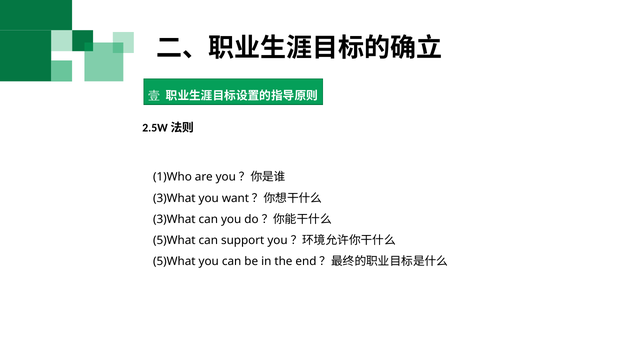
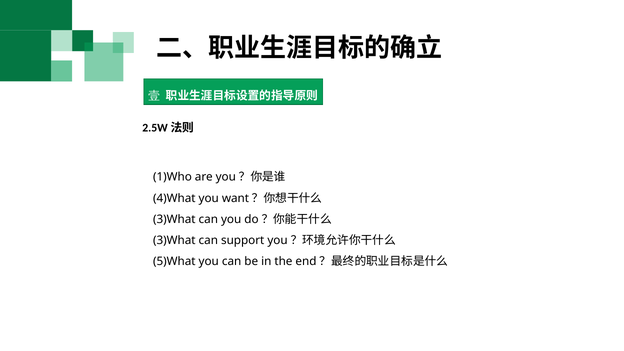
3)What at (174, 198): 3)What -> 4)What
5)What at (174, 240): 5)What -> 3)What
